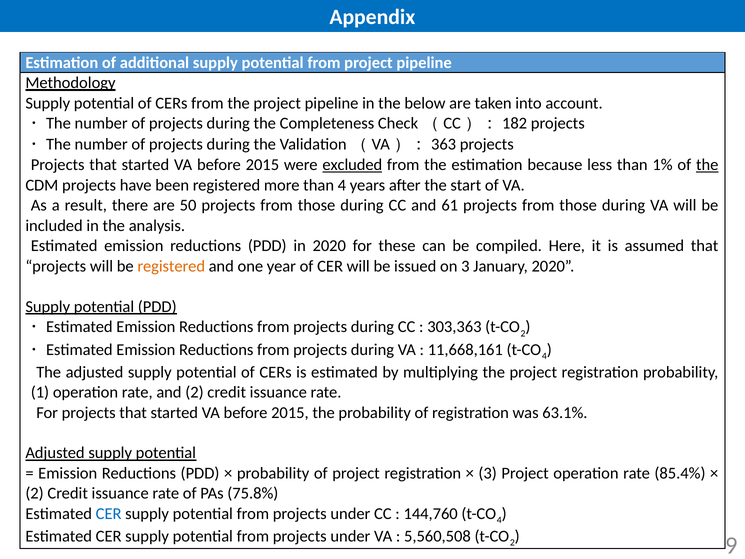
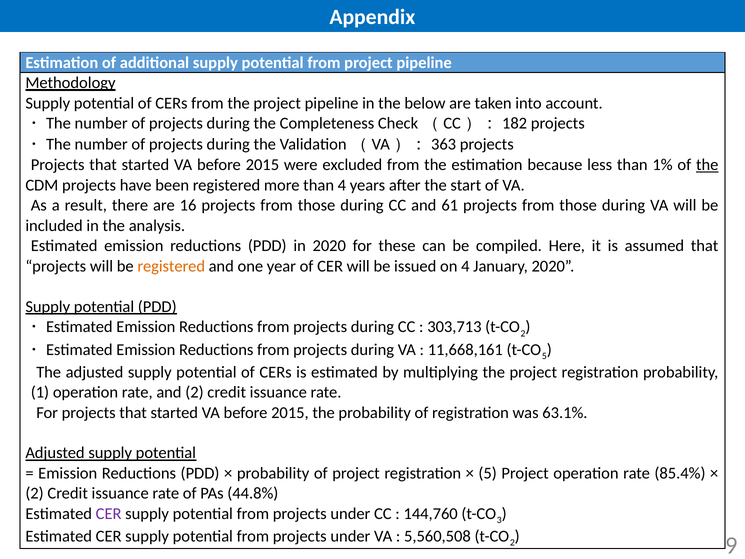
excluded underline: present -> none
50: 50 -> 16
on 3: 3 -> 4
303,363: 303,363 -> 303,713
4 at (544, 356): 4 -> 5
3 at (488, 473): 3 -> 5
75.8%: 75.8% -> 44.8%
CER at (109, 514) colour: blue -> purple
4 at (499, 520): 4 -> 3
